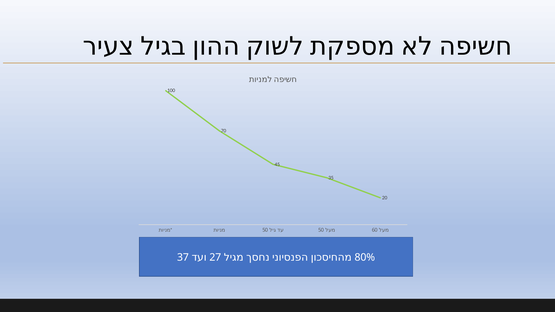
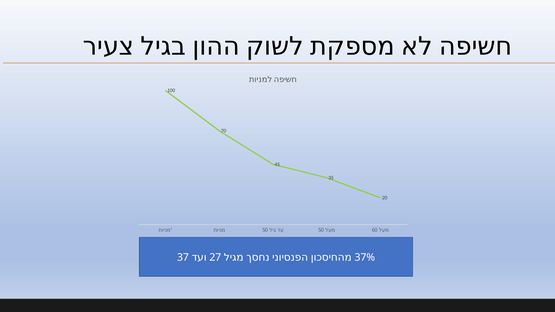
80%: 80% -> 37%
